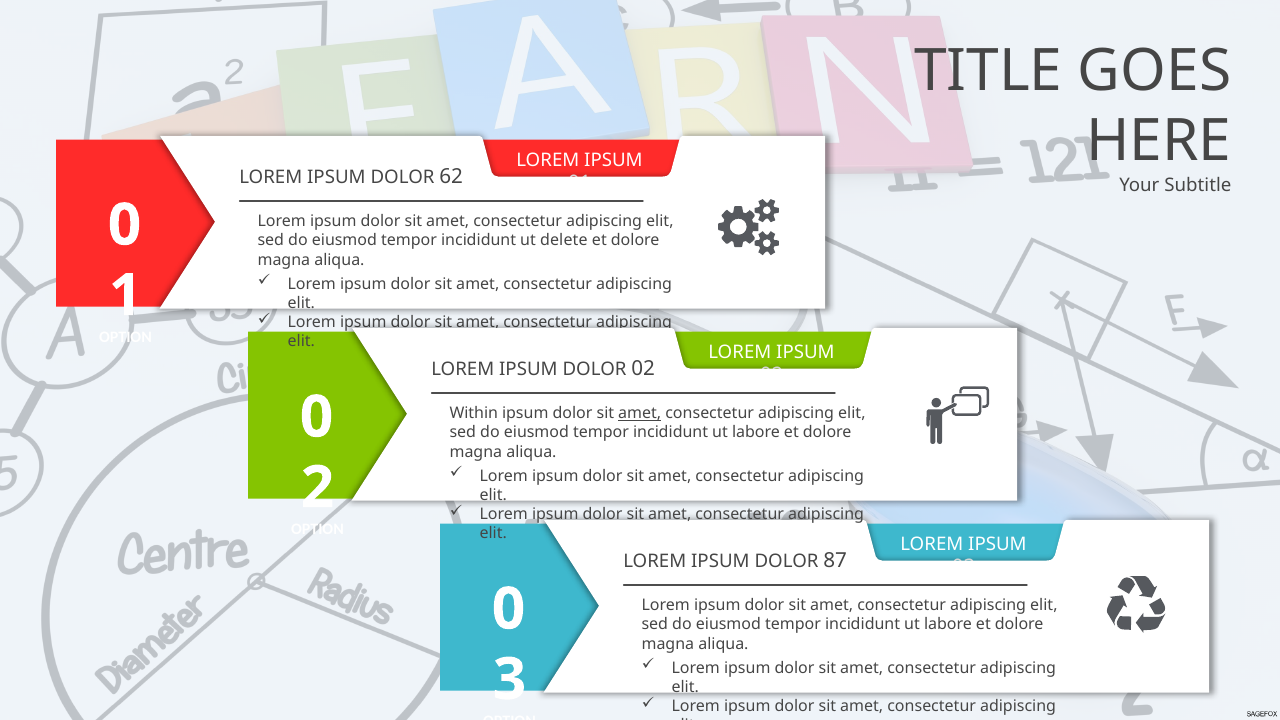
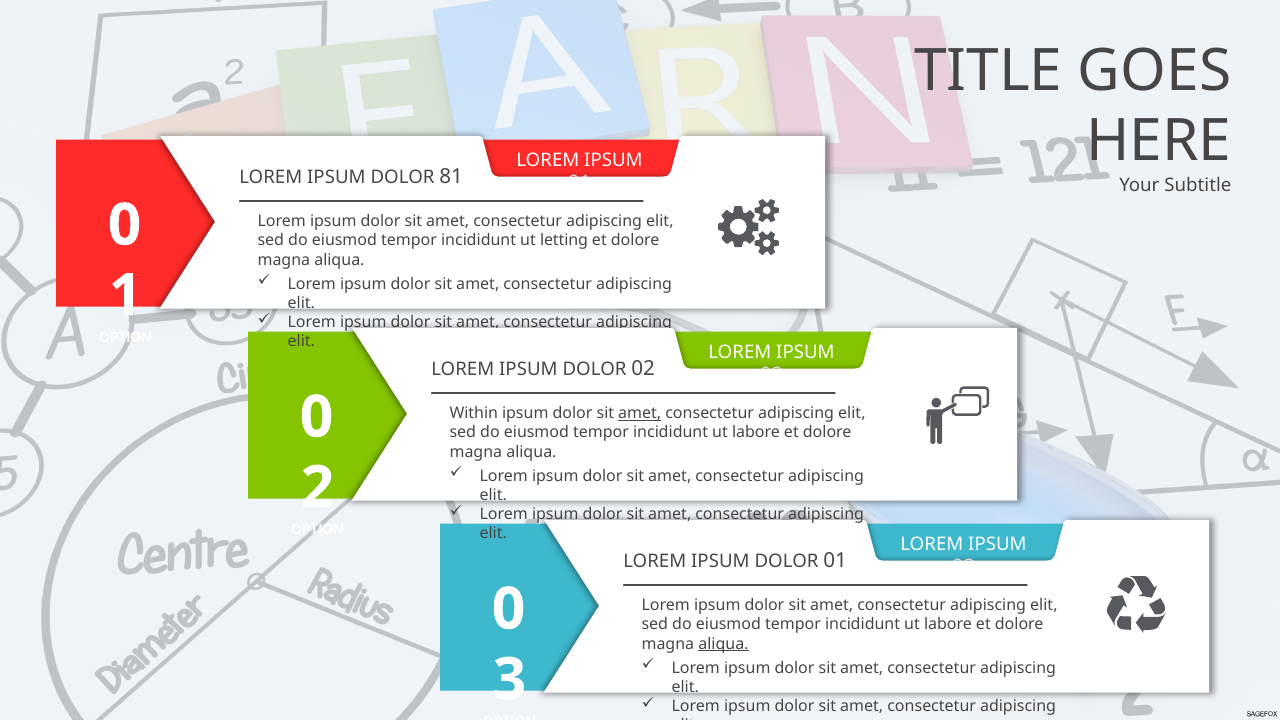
62: 62 -> 81
delete: delete -> letting
DOLOR 87: 87 -> 01
aliqua at (723, 644) underline: none -> present
